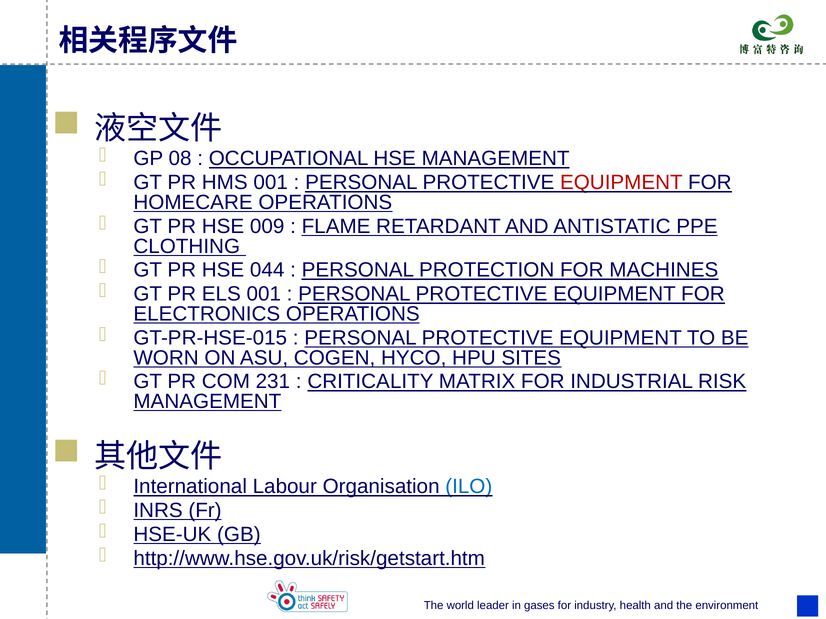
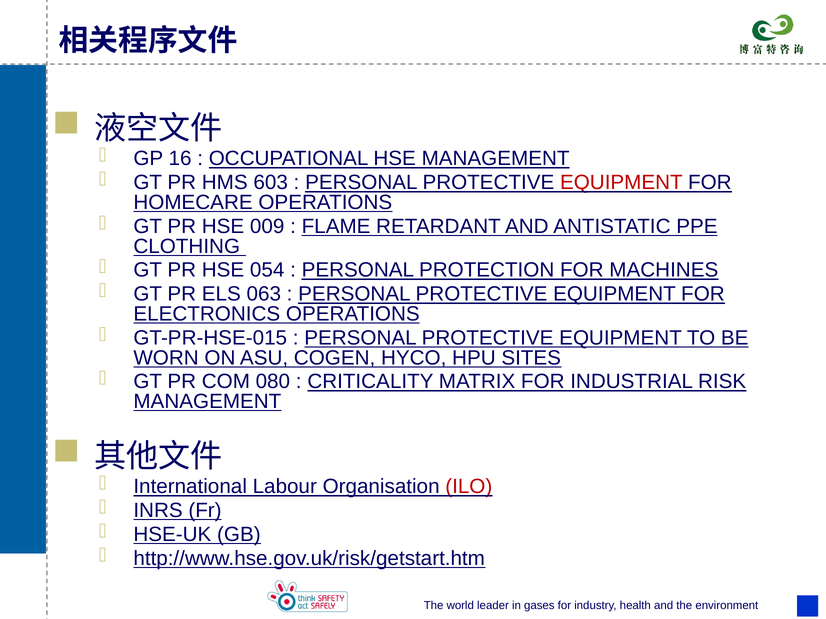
08: 08 -> 16
HMS 001: 001 -> 603
044: 044 -> 054
ELS 001: 001 -> 063
231: 231 -> 080
ILO colour: blue -> red
